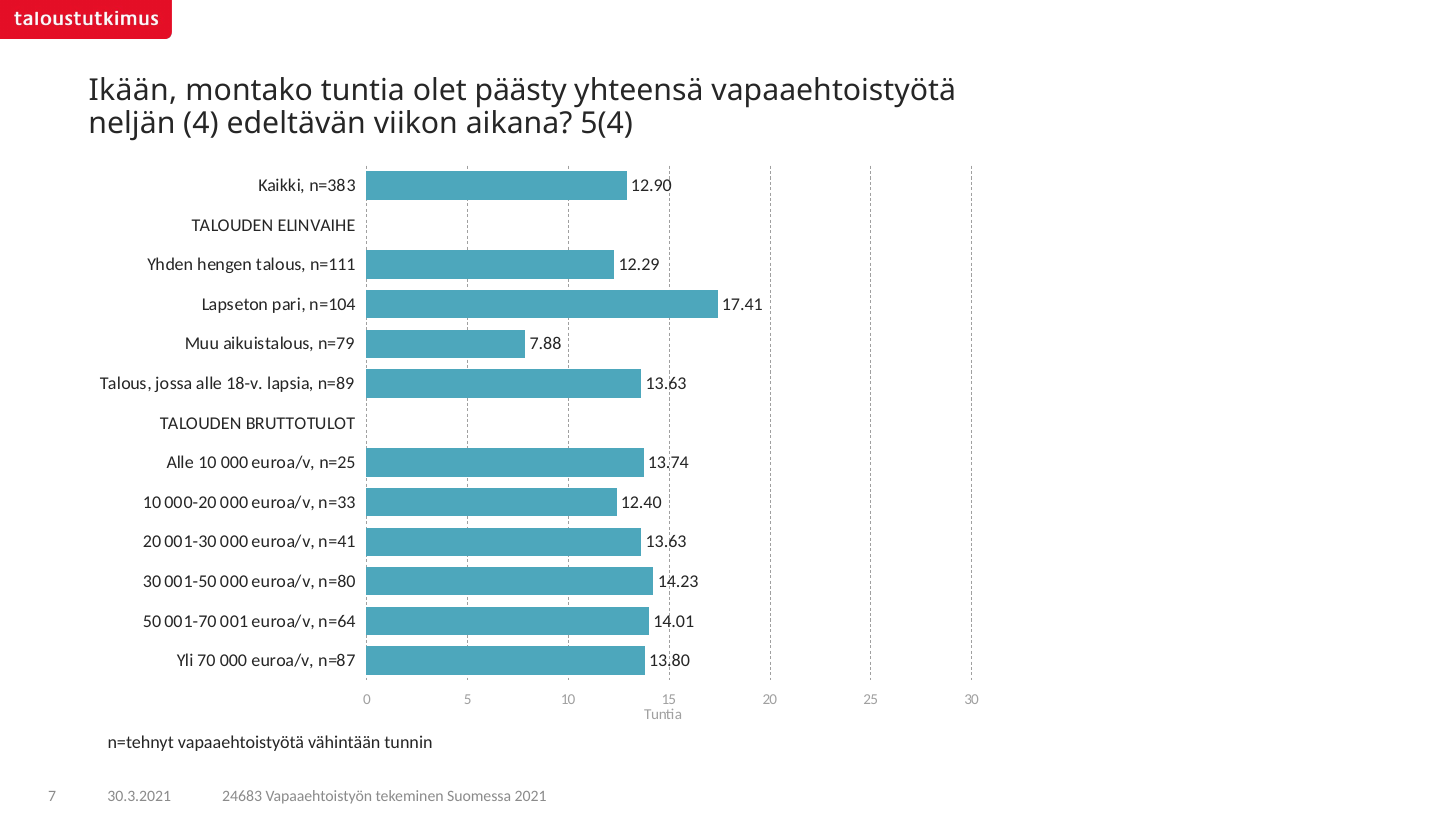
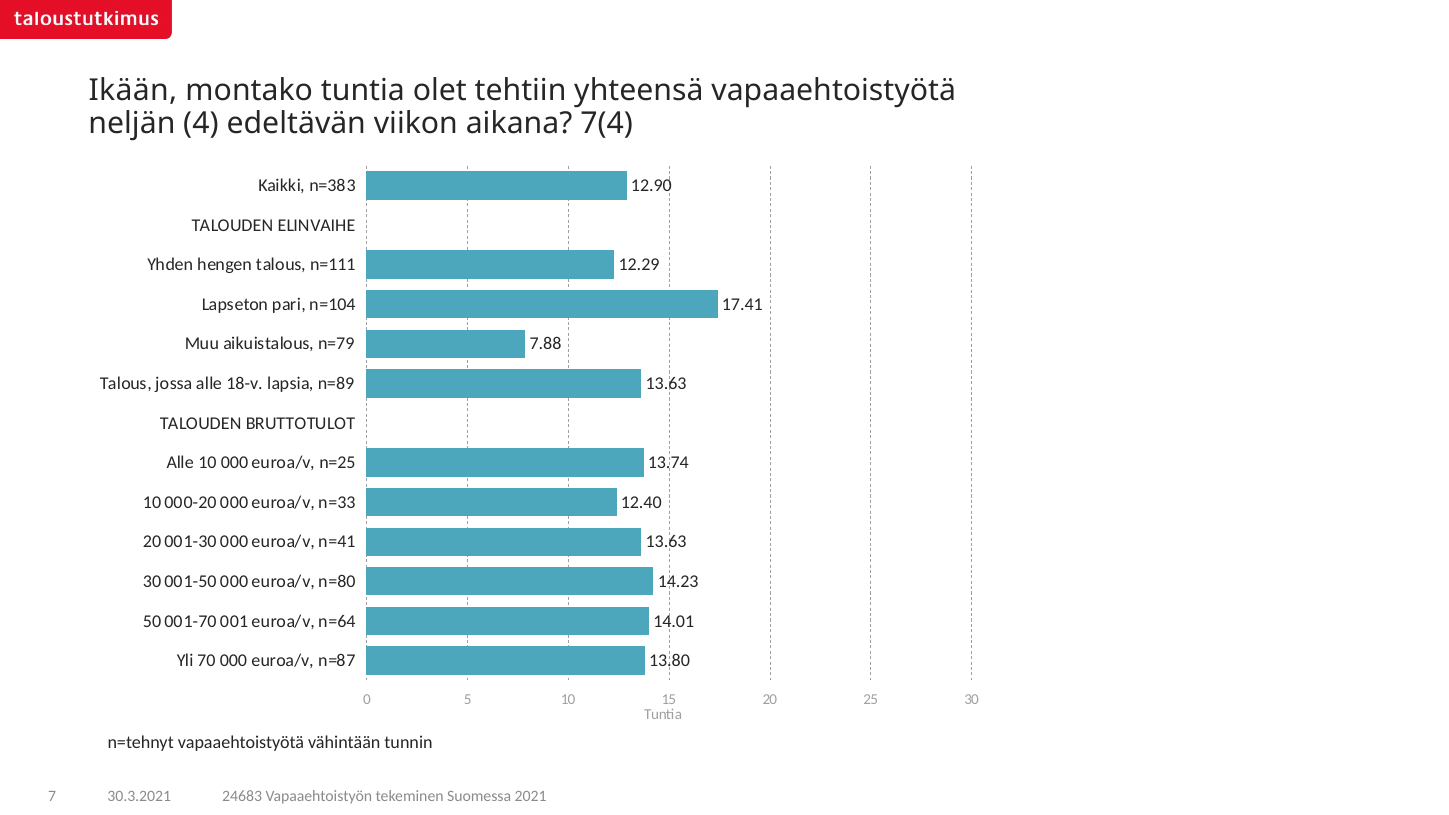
päästy: päästy -> tehtiin
5(4: 5(4 -> 7(4
